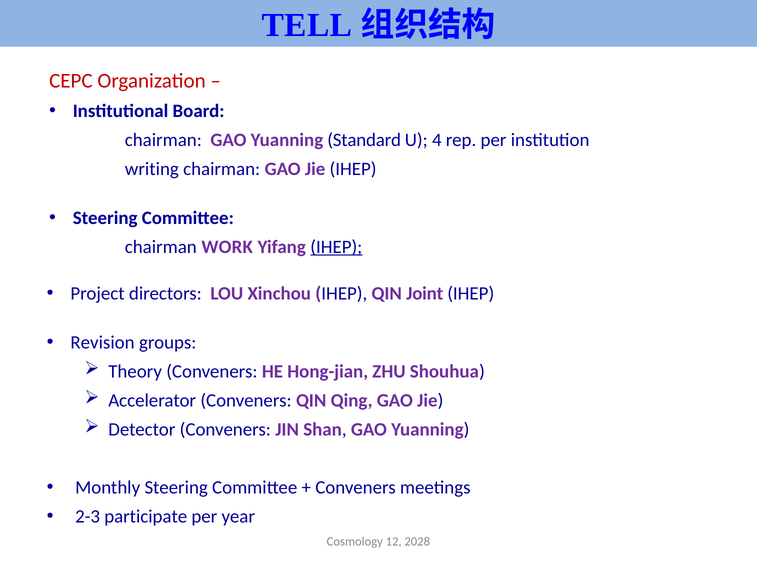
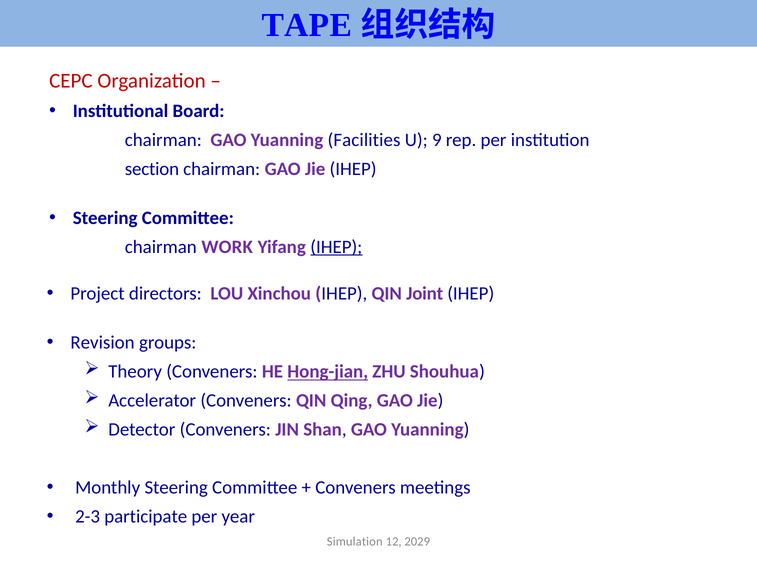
TELL: TELL -> TAPE
Standard: Standard -> Facilities
4: 4 -> 9
writing: writing -> section
Hong-jian underline: none -> present
Cosmology: Cosmology -> Simulation
2028: 2028 -> 2029
